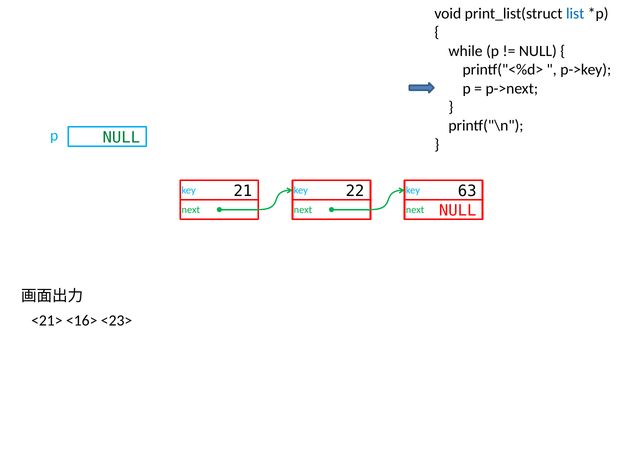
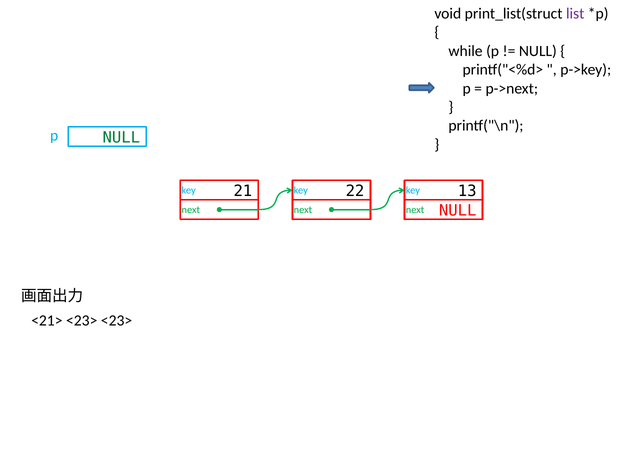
list colour: blue -> purple
63: 63 -> 13
<21> <16>: <16> -> <23>
